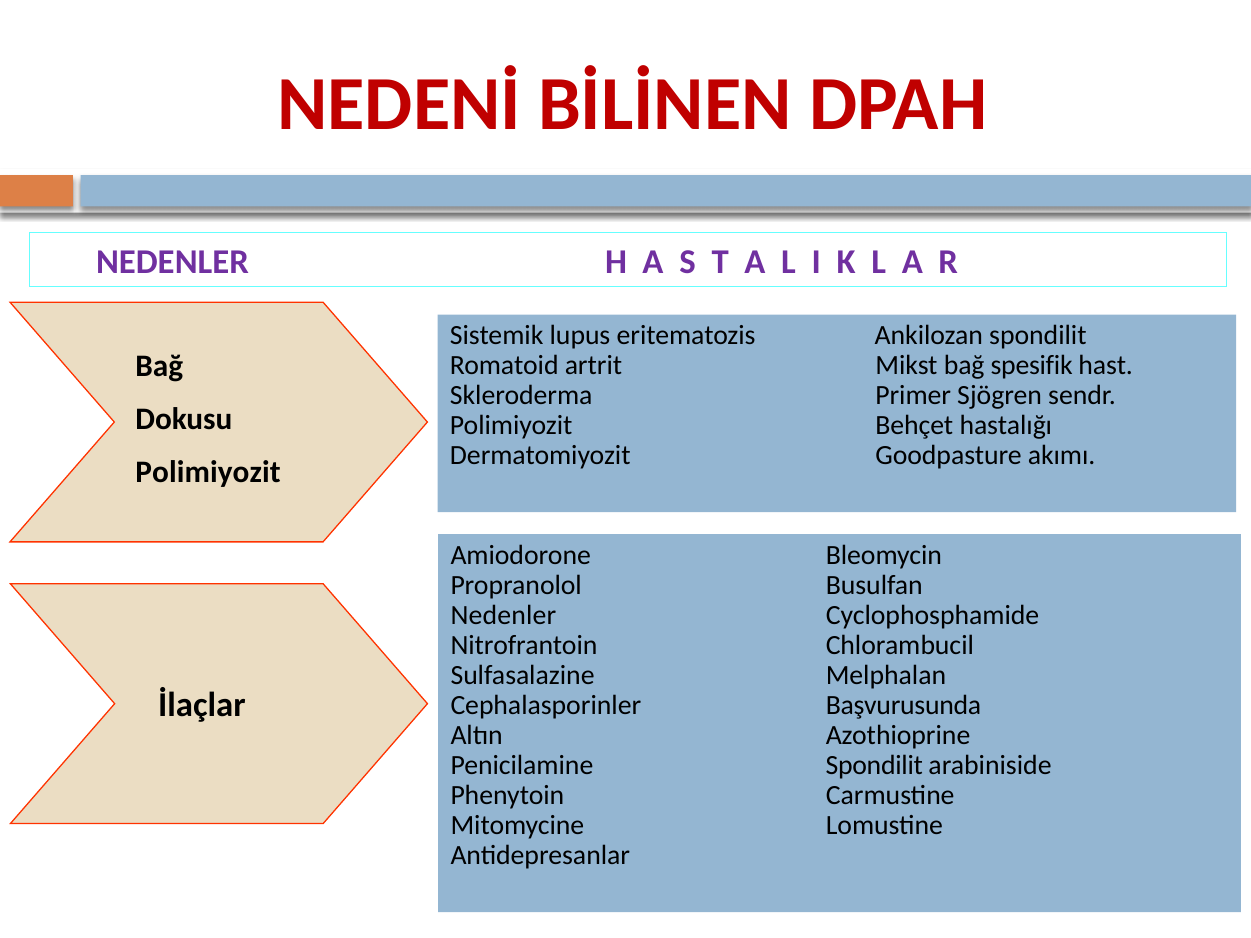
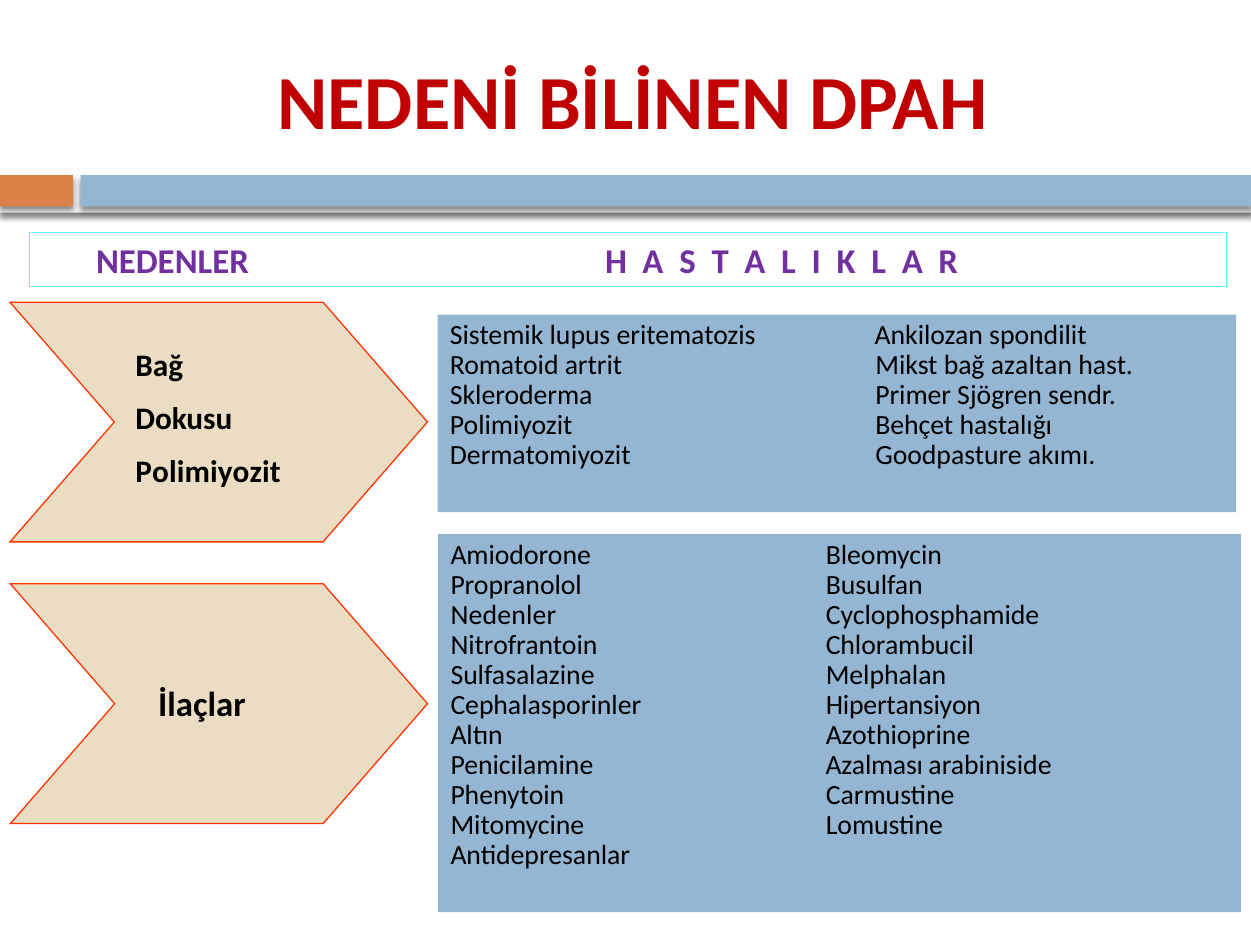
spesifik: spesifik -> azaltan
Başvurusunda: Başvurusunda -> Hipertansiyon
Penicilamine Spondilit: Spondilit -> Azalması
